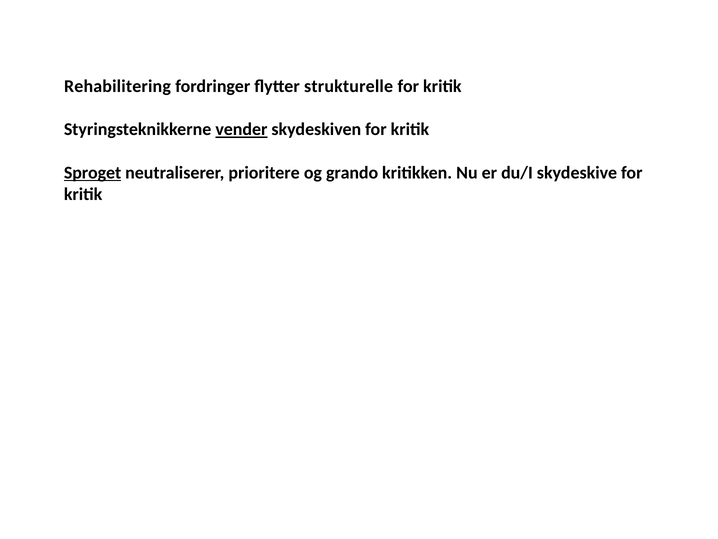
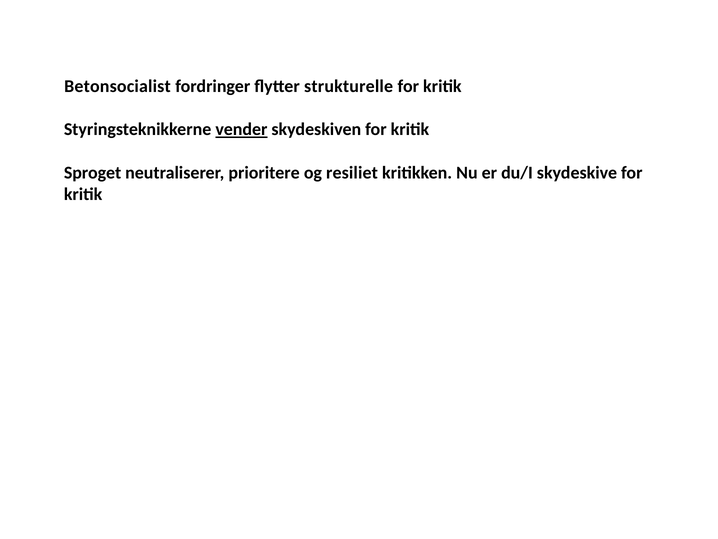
Rehabilitering: Rehabilitering -> Betonsocialist
Sproget underline: present -> none
grando: grando -> resiliet
